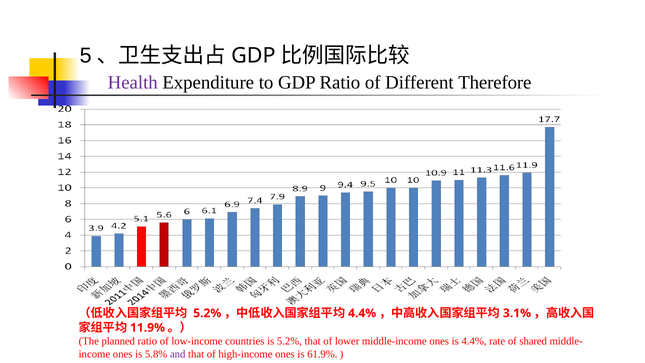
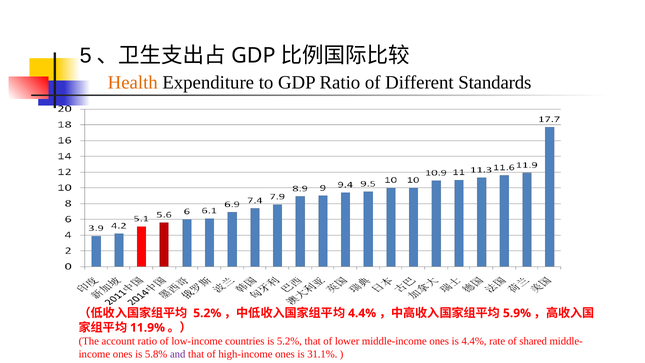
Health colour: purple -> orange
Therefore: Therefore -> Standards
3.1%: 3.1% -> 5.9%
planned: planned -> account
61.9%: 61.9% -> 31.1%
